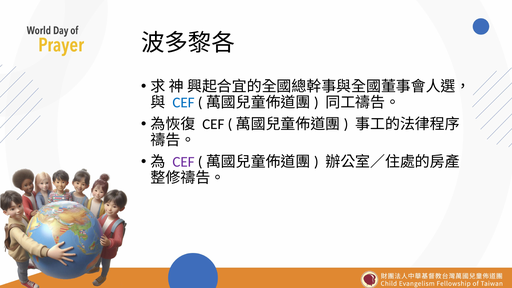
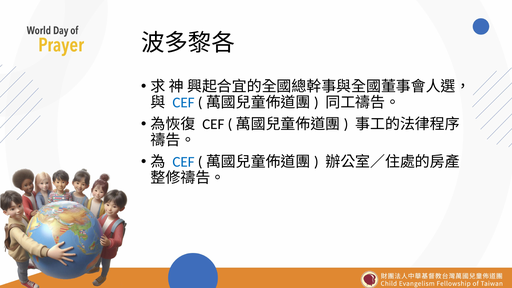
CEF at (184, 162) colour: purple -> blue
